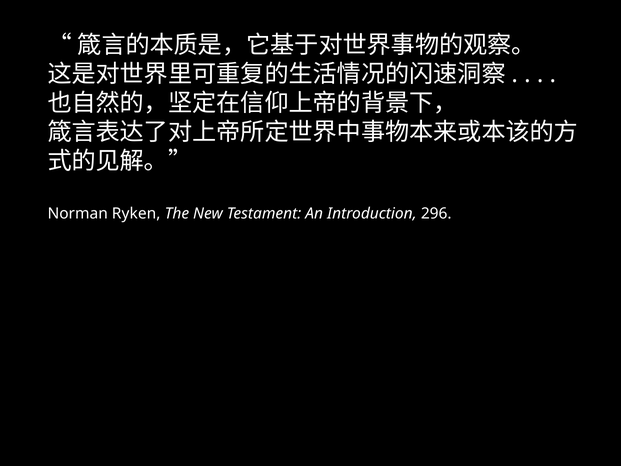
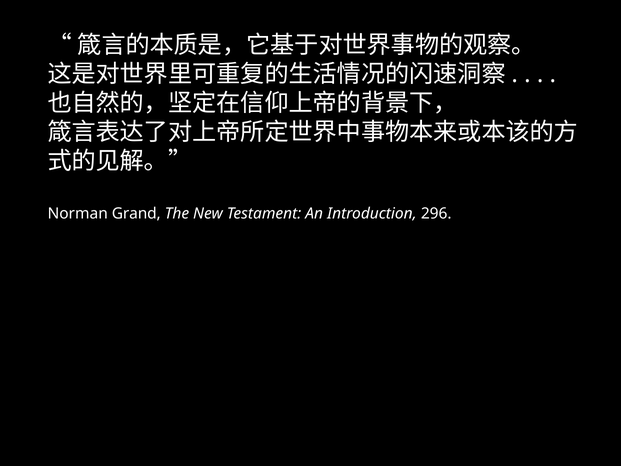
Ryken: Ryken -> Grand
